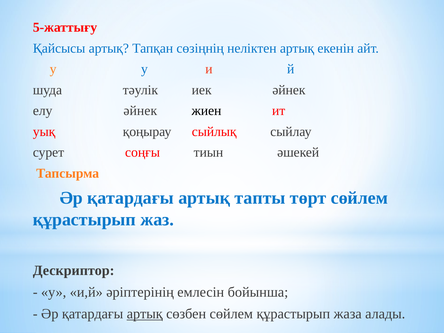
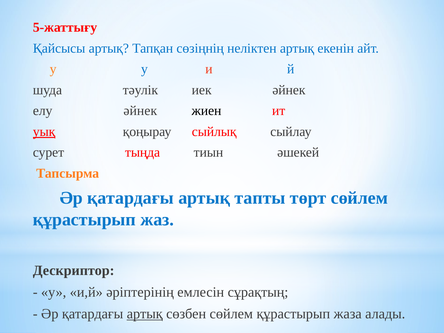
уық underline: none -> present
соңғы: соңғы -> тыңда
бойынша: бойынша -> сұрақтың
